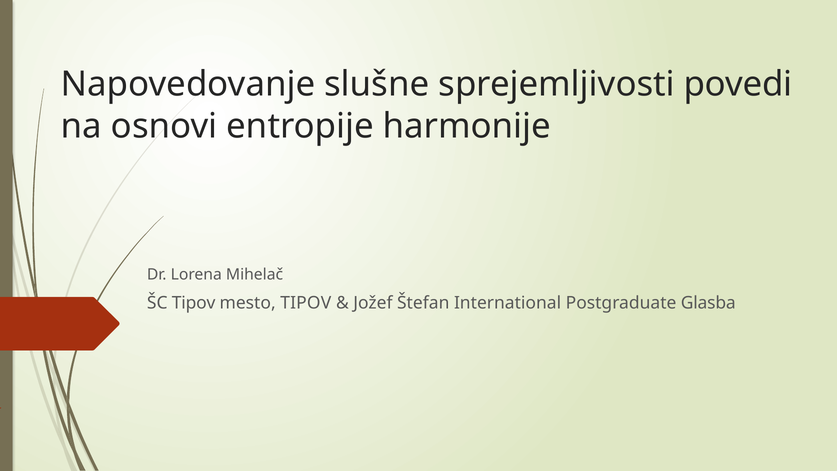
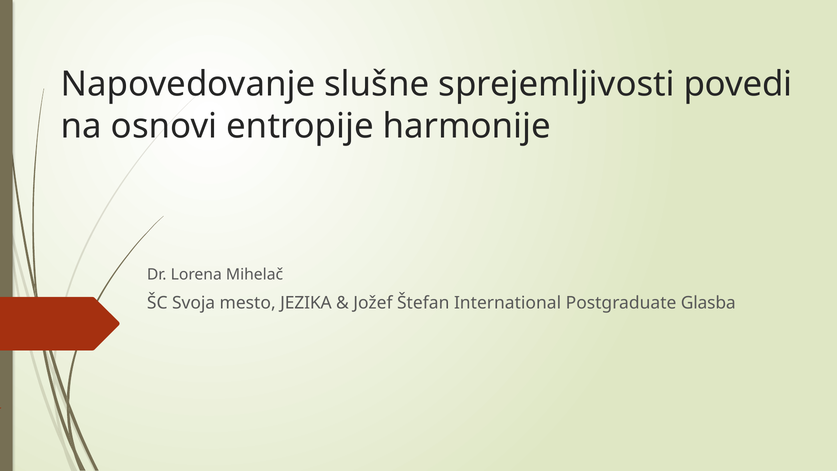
ŠC Tipov: Tipov -> Svoja
mesto TIPOV: TIPOV -> JEZIKA
